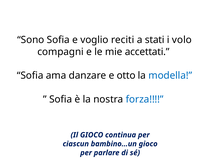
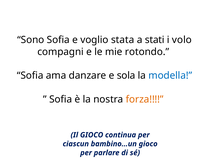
reciti: reciti -> stata
accettati: accettati -> rotondo
otto: otto -> sola
forza colour: blue -> orange
